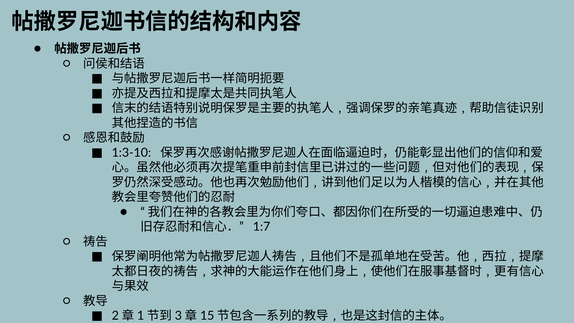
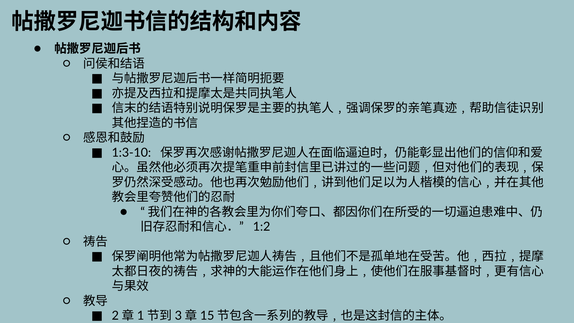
1:7: 1:7 -> 1:2
